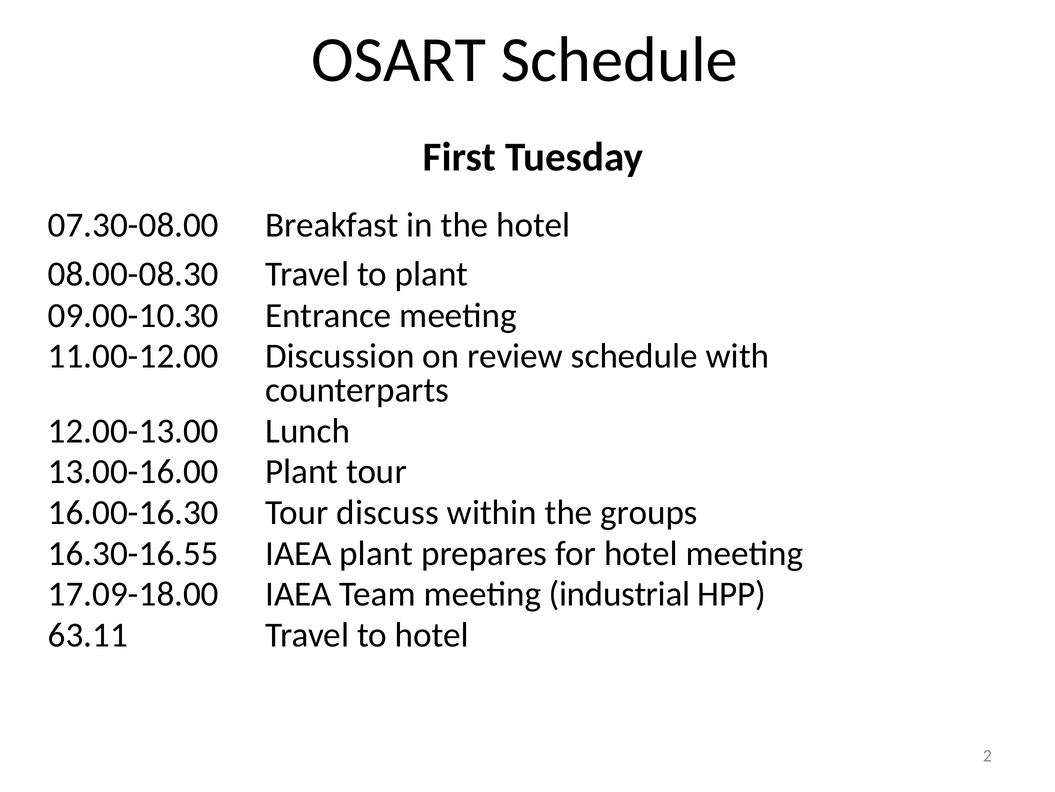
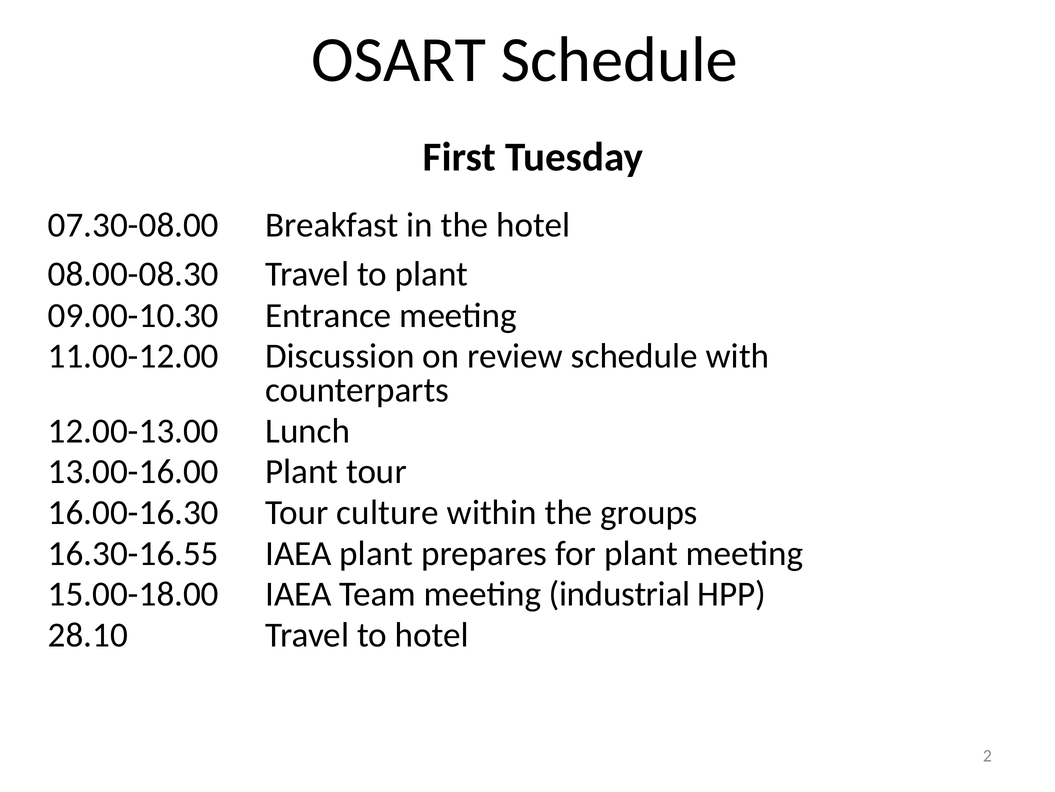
discuss: discuss -> culture
for hotel: hotel -> plant
17.09-18.00: 17.09-18.00 -> 15.00-18.00
63.11: 63.11 -> 28.10
